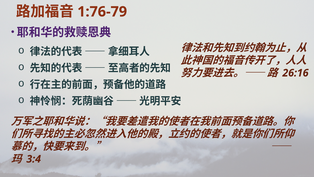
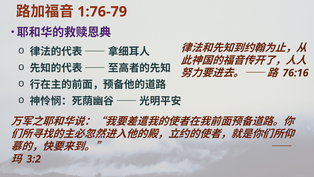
26:16: 26:16 -> 76:16
3:4: 3:4 -> 3:2
